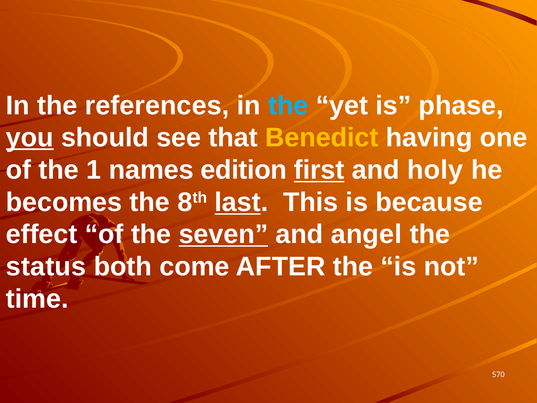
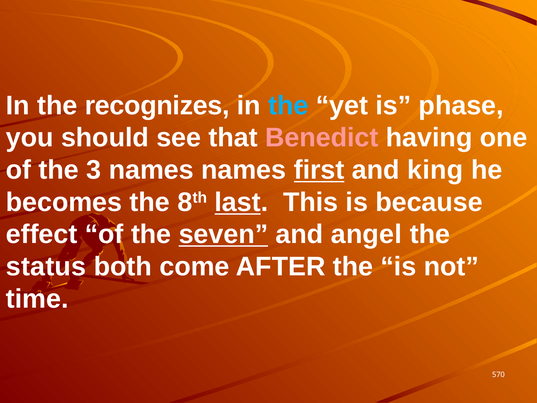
references: references -> recognizes
you underline: present -> none
Benedict colour: yellow -> pink
1: 1 -> 3
names edition: edition -> names
holy: holy -> king
